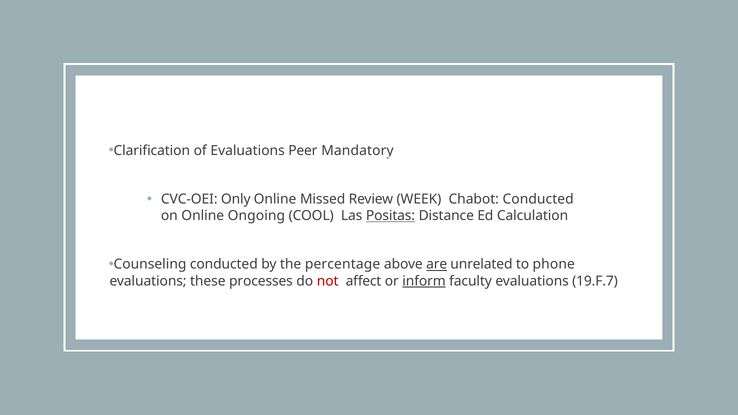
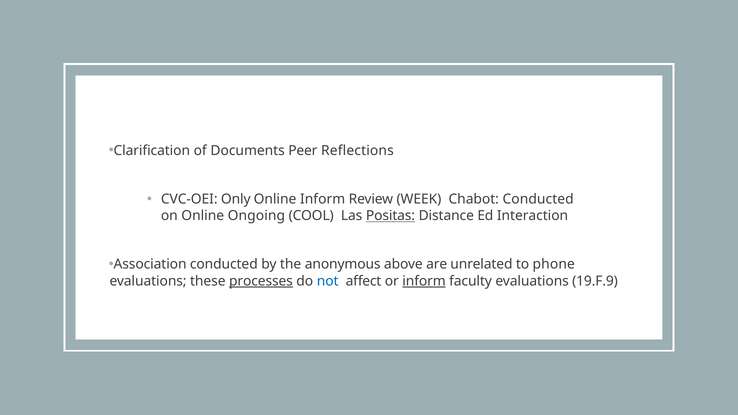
of Evaluations: Evaluations -> Documents
Mandatory: Mandatory -> Reflections
Online Missed: Missed -> Inform
Calculation: Calculation -> Interaction
Counseling: Counseling -> Association
percentage: percentage -> anonymous
are underline: present -> none
processes underline: none -> present
not colour: red -> blue
19.F.7: 19.F.7 -> 19.F.9
